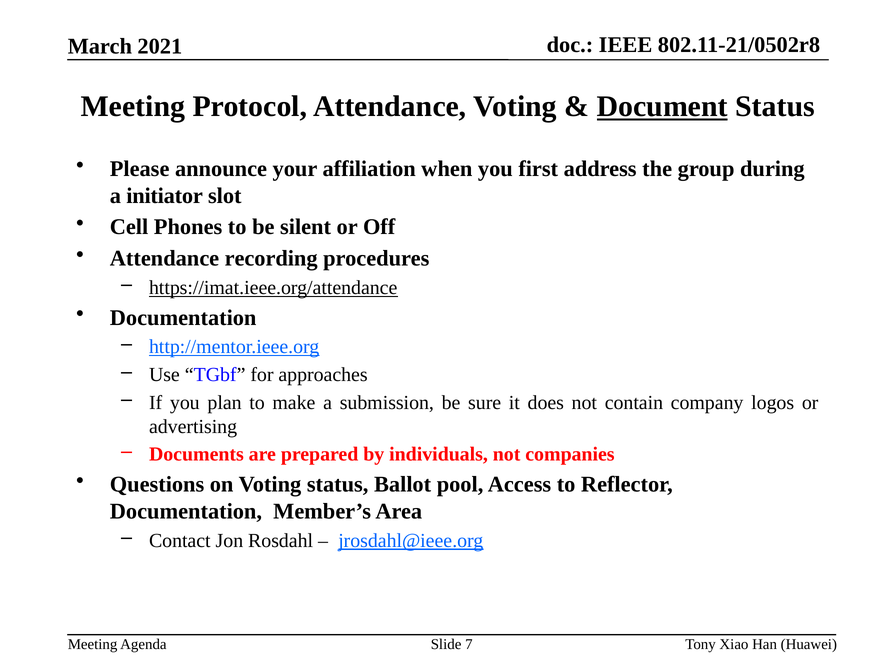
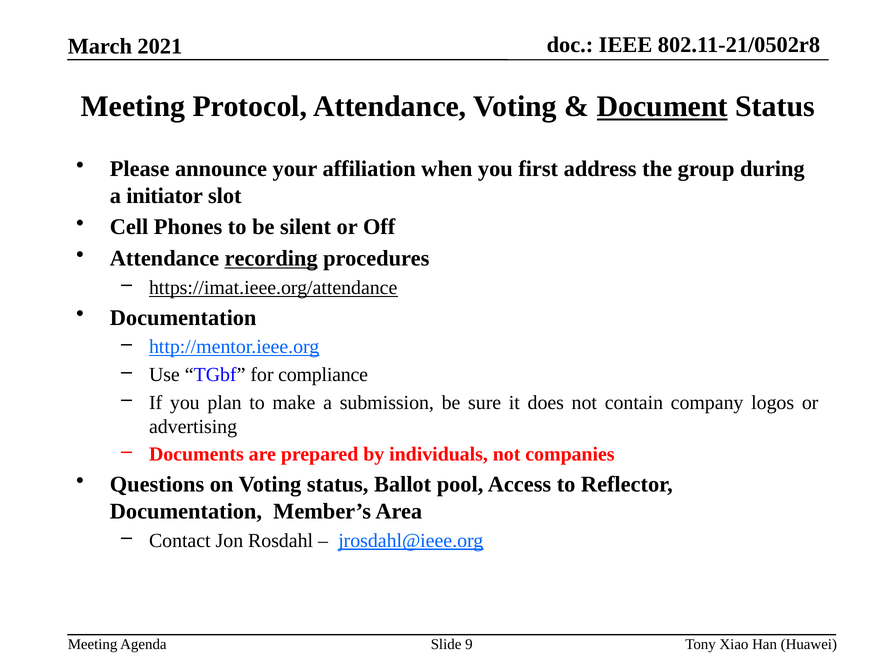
recording underline: none -> present
approaches: approaches -> compliance
7: 7 -> 9
